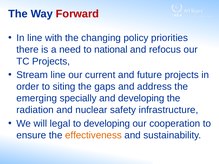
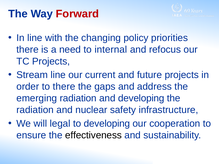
national: national -> internal
to siting: siting -> there
emerging specially: specially -> radiation
effectiveness colour: orange -> black
